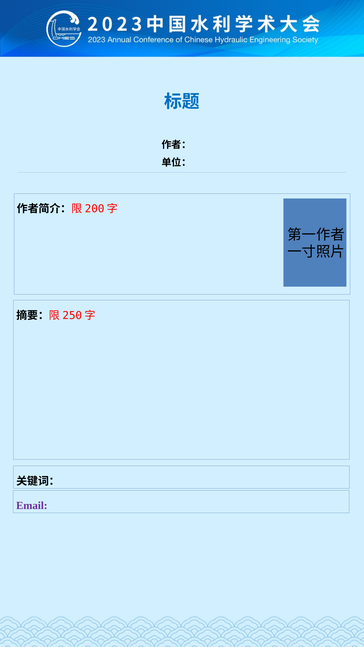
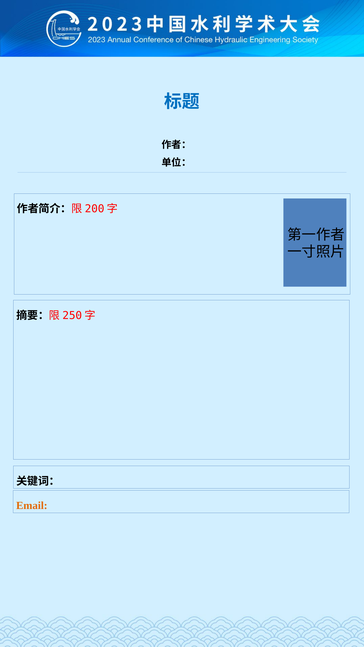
Email colour: purple -> orange
